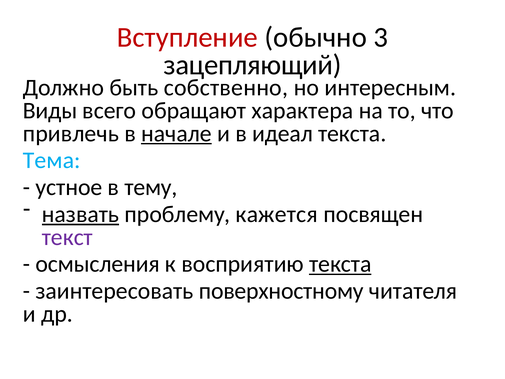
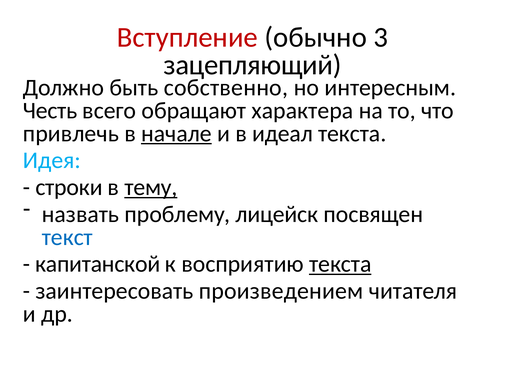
Виды: Виды -> Честь
Тема: Тема -> Идея
устное: устное -> строки
тему underline: none -> present
назвать underline: present -> none
кажется: кажется -> лицейск
текст colour: purple -> blue
осмысления: осмысления -> капитанской
поверхностному: поверхностному -> произведением
